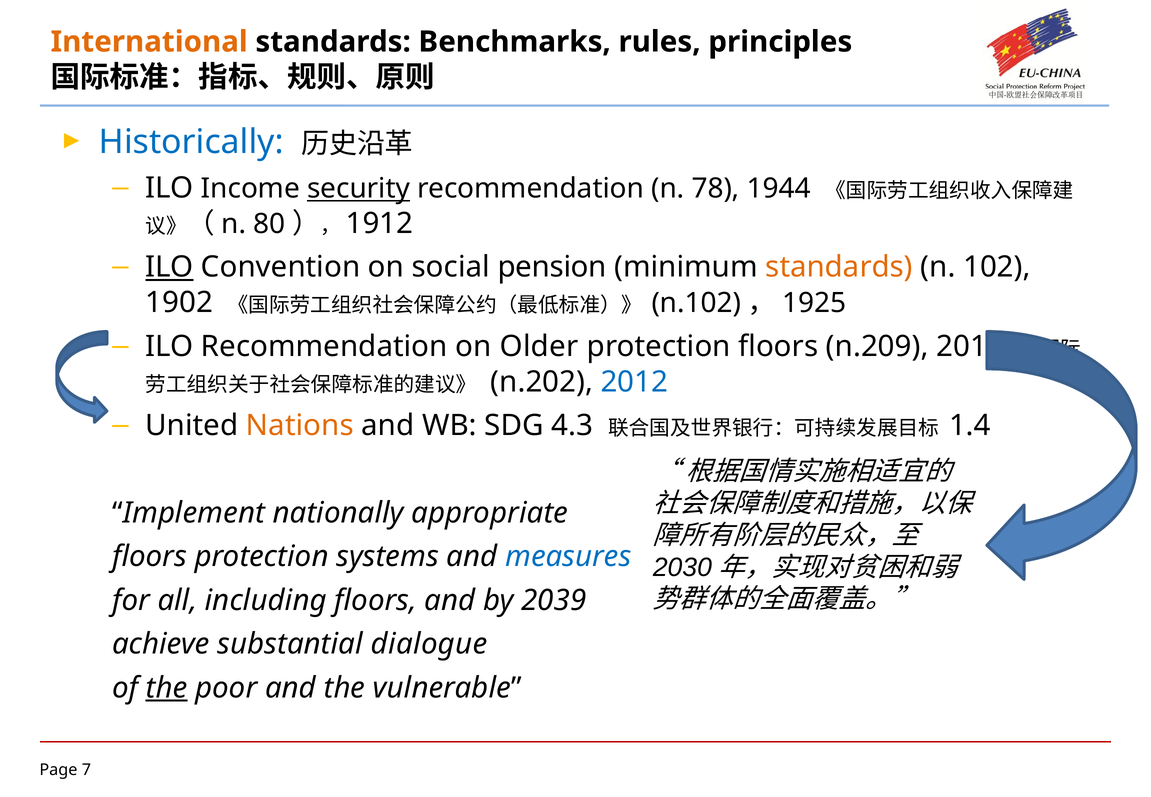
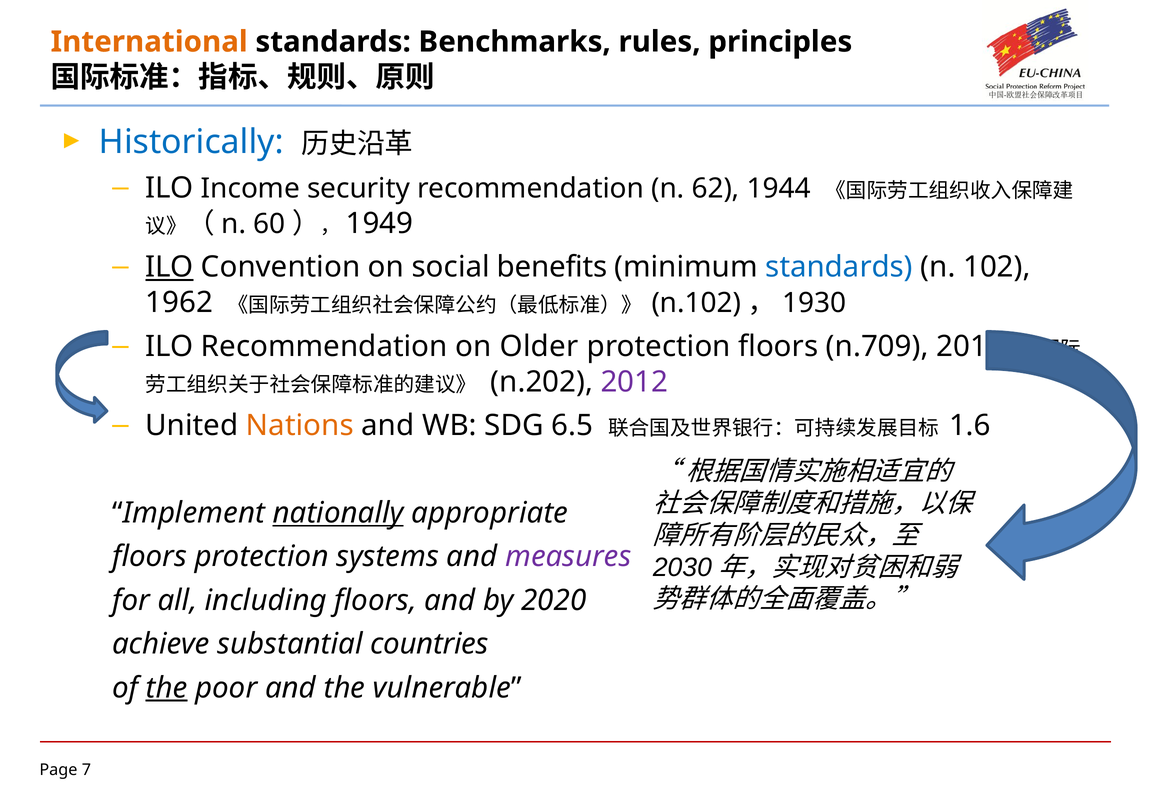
security underline: present -> none
78: 78 -> 62
80: 80 -> 60
1912: 1912 -> 1949
pension: pension -> benefits
standards at (839, 267) colour: orange -> blue
1902: 1902 -> 1962
1925: 1925 -> 1930
n.209: n.209 -> n.709
2012 at (634, 382) colour: blue -> purple
4.3: 4.3 -> 6.5
1.4: 1.4 -> 1.6
nationally underline: none -> present
measures colour: blue -> purple
2039: 2039 -> 2020
dialogue: dialogue -> countries
